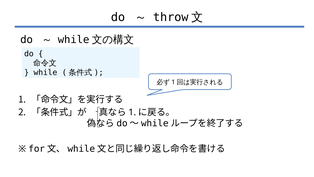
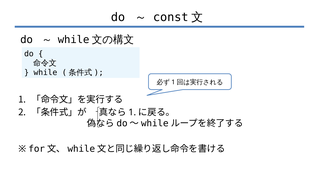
throw: throw -> const
